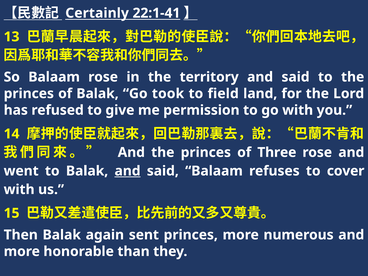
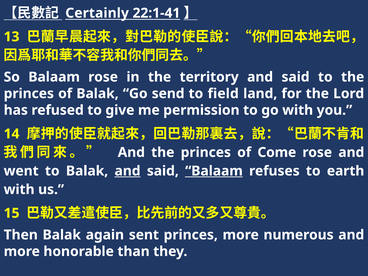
took: took -> send
Three: Three -> Come
Balaam at (214, 171) underline: none -> present
cover: cover -> earth
